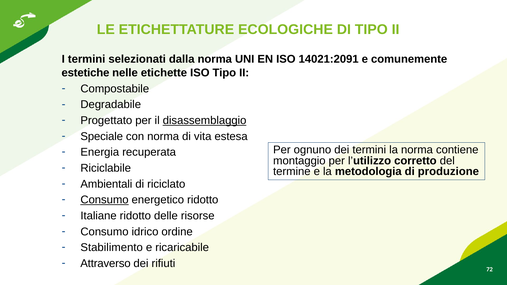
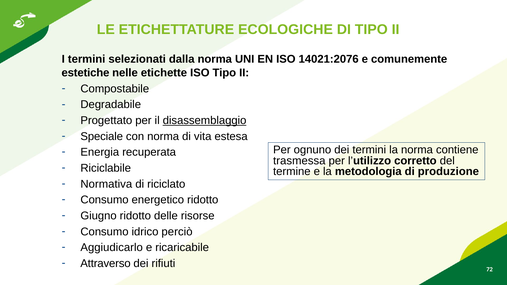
14021:2091: 14021:2091 -> 14021:2076
montaggio: montaggio -> trasmessa
Ambientali: Ambientali -> Normativa
Consumo at (105, 200) underline: present -> none
Italiane: Italiane -> Giugno
ordine: ordine -> perciò
Stabilimento: Stabilimento -> Aggiudicarlo
